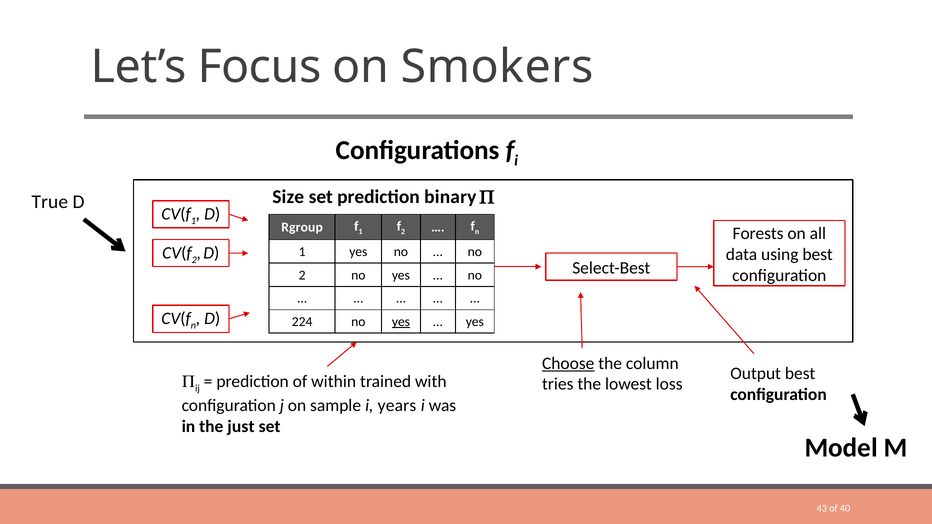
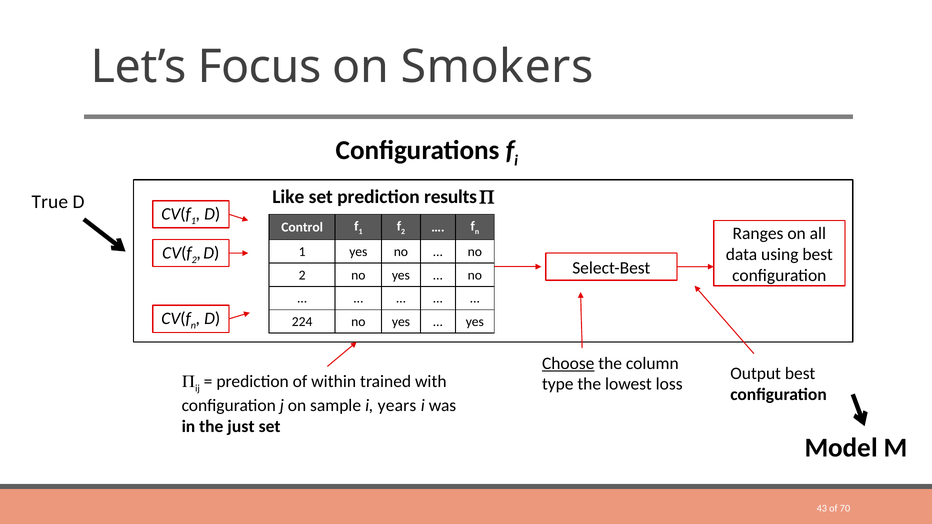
Size: Size -> Like
binary: binary -> results
Rgroup: Rgroup -> Control
Forests: Forests -> Ranges
yes at (401, 322) underline: present -> none
tries: tries -> type
40: 40 -> 70
